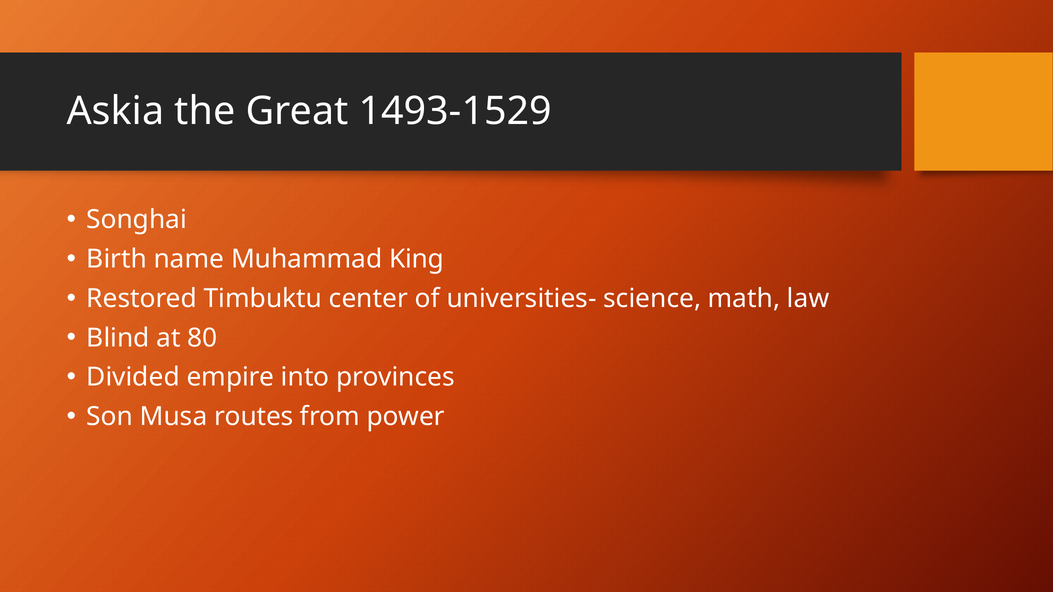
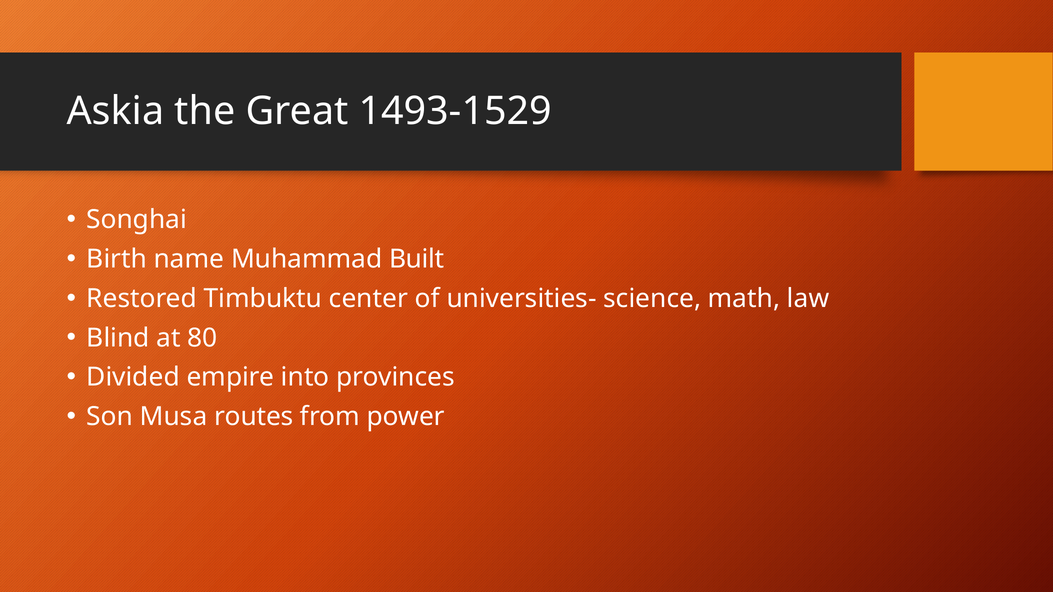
King: King -> Built
